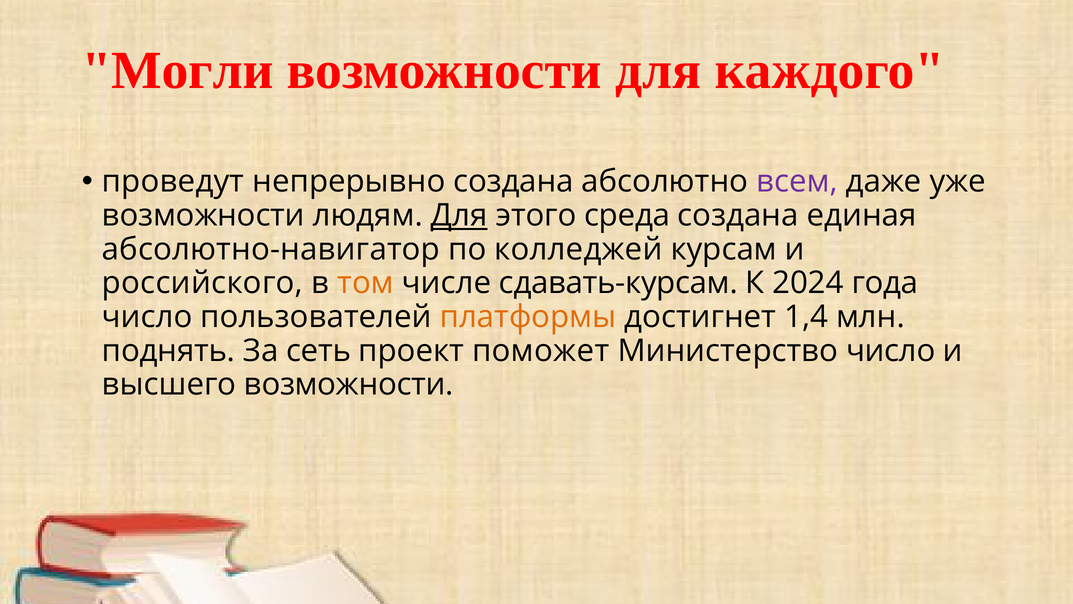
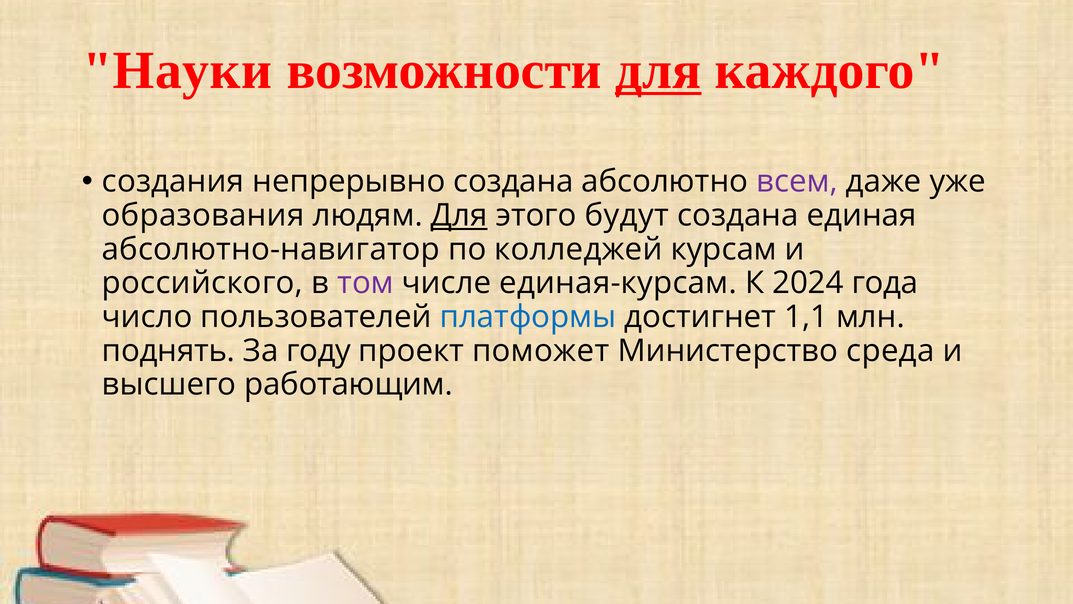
Могли: Могли -> Науки
для at (658, 70) underline: none -> present
проведут: проведут -> создания
возможности at (203, 215): возможности -> образования
среда: среда -> будут
том colour: orange -> purple
сдавать-курсам: сдавать-курсам -> единая-курсам
платформы colour: orange -> blue
1,4: 1,4 -> 1,1
сеть: сеть -> году
Министерство число: число -> среда
высшего возможности: возможности -> работающим
